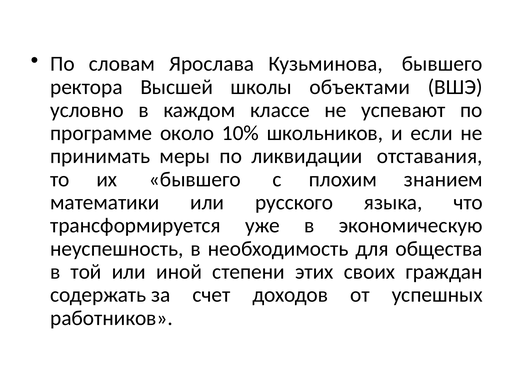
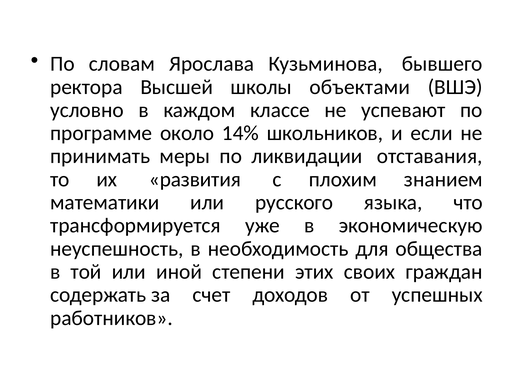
10%: 10% -> 14%
их бывшего: бывшего -> развития
